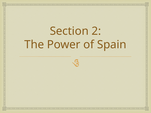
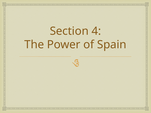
2: 2 -> 4
